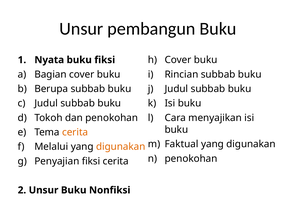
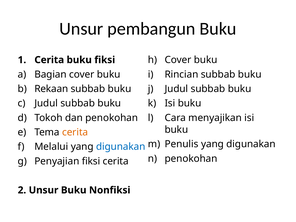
Nyata at (49, 60): Nyata -> Cerita
Berupa: Berupa -> Rekaan
Faktual: Faktual -> Penulis
digunakan at (121, 147) colour: orange -> blue
